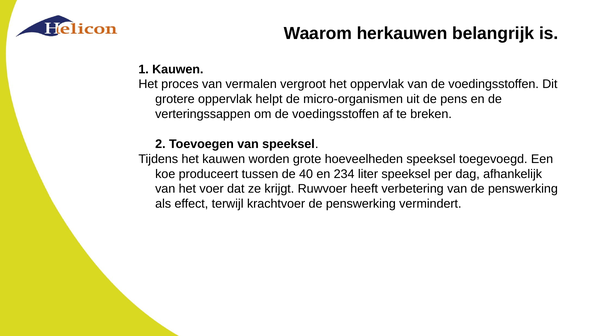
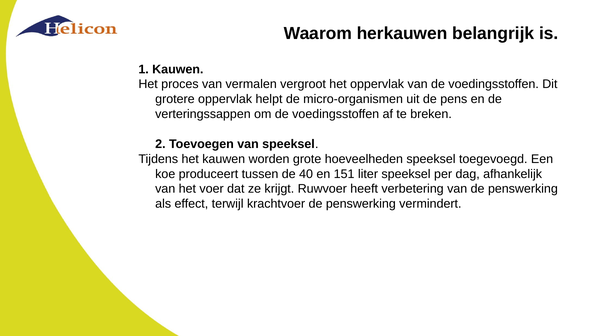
234: 234 -> 151
